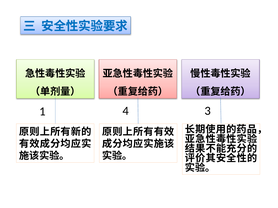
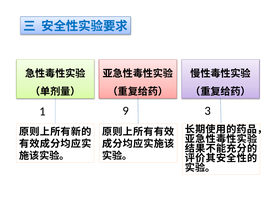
4: 4 -> 9
